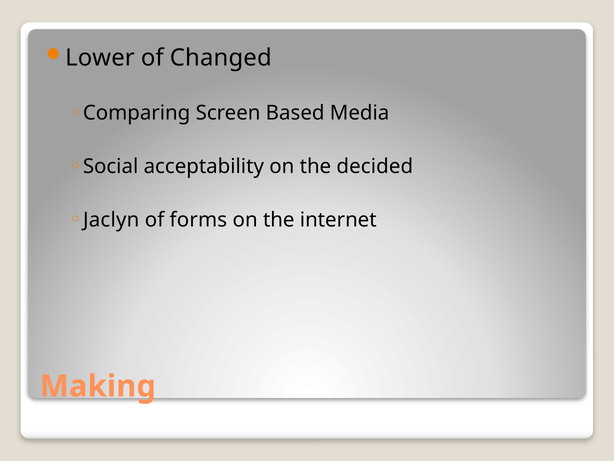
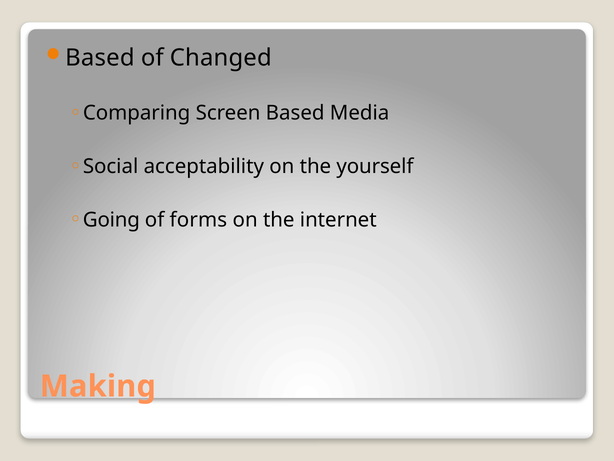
Lower at (100, 58): Lower -> Based
decided: decided -> yourself
Jaclyn: Jaclyn -> Going
